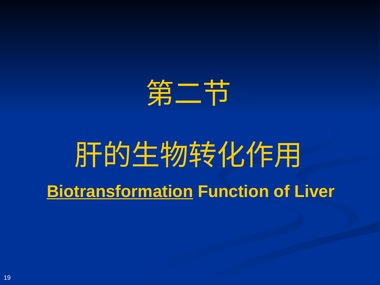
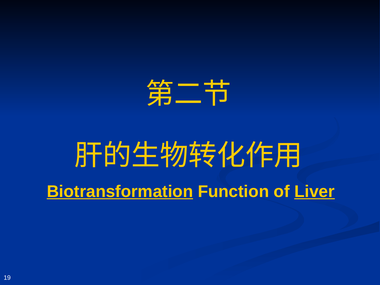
Liver underline: none -> present
